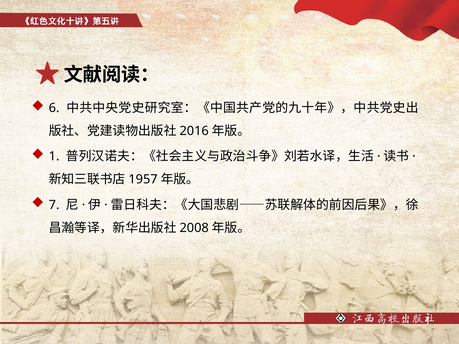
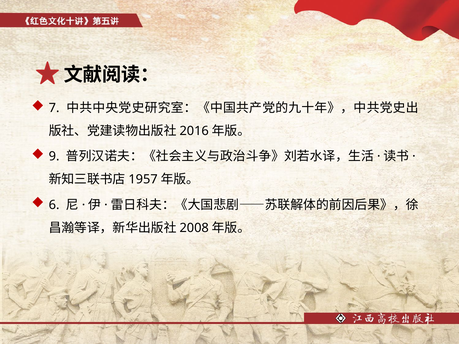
6: 6 -> 7
1: 1 -> 9
7: 7 -> 6
